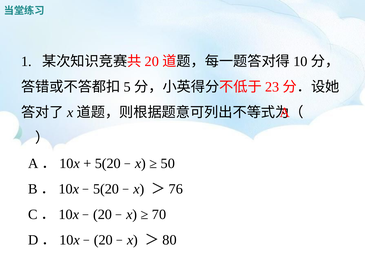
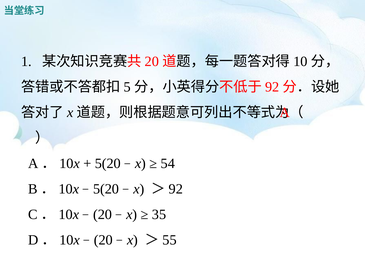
23 at (272, 87): 23 -> 92
50: 50 -> 54
76 at (176, 189): 76 -> 92
70: 70 -> 35
80: 80 -> 55
